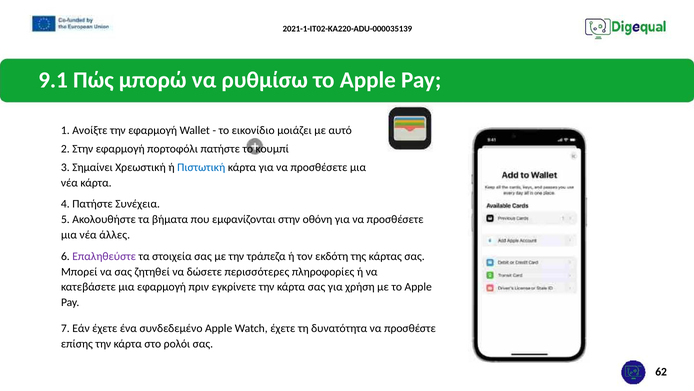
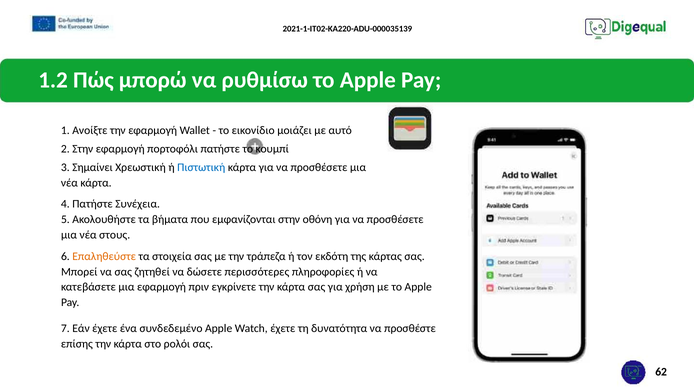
9.1: 9.1 -> 1.2
άλλες: άλλες -> στους
Επαληθεύστε colour: purple -> orange
